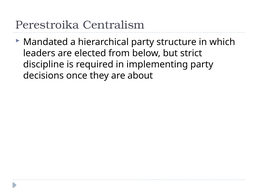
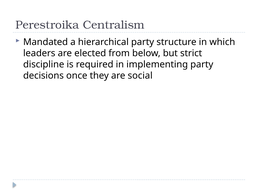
about: about -> social
